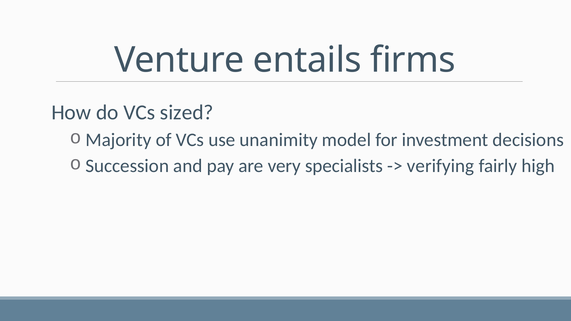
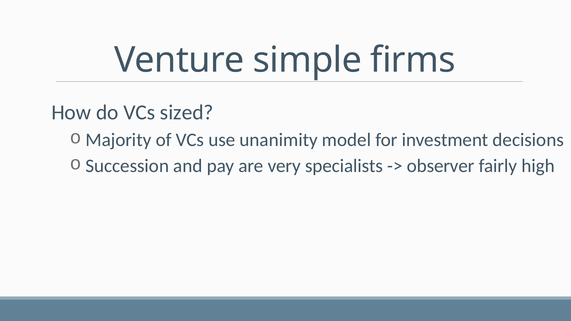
entails: entails -> simple
verifying: verifying -> observer
